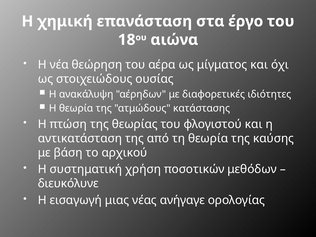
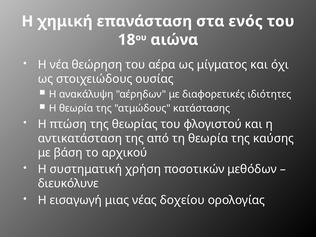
έργο: έργο -> ενός
ανήγαγε: ανήγαγε -> δοχείου
